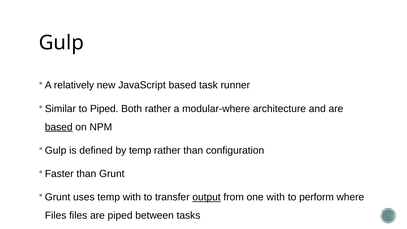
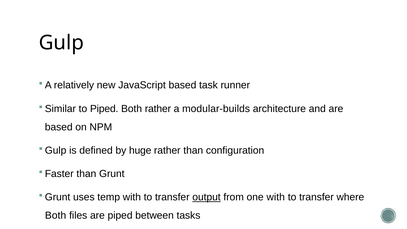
modular-where: modular-where -> modular-builds
based at (59, 127) underline: present -> none
by temp: temp -> huge
perform at (317, 197): perform -> transfer
Files at (56, 215): Files -> Both
